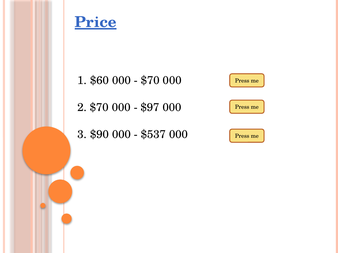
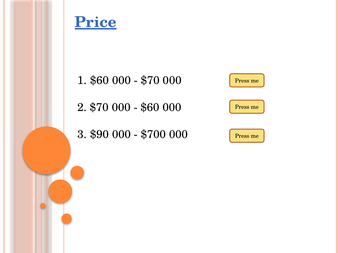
$97 at (150, 108): $97 -> $60
$537: $537 -> $700
